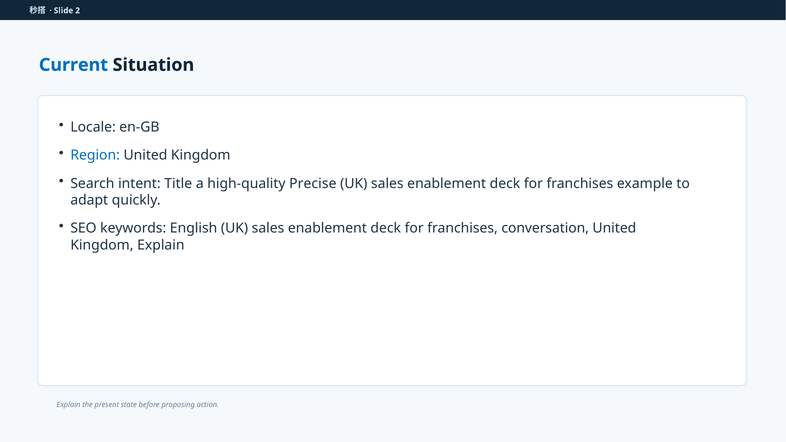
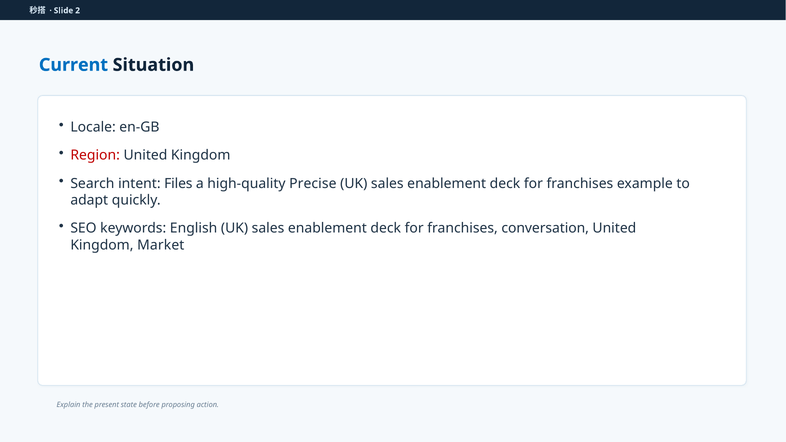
Region colour: blue -> red
Title: Title -> Files
Kingdom Explain: Explain -> Market
